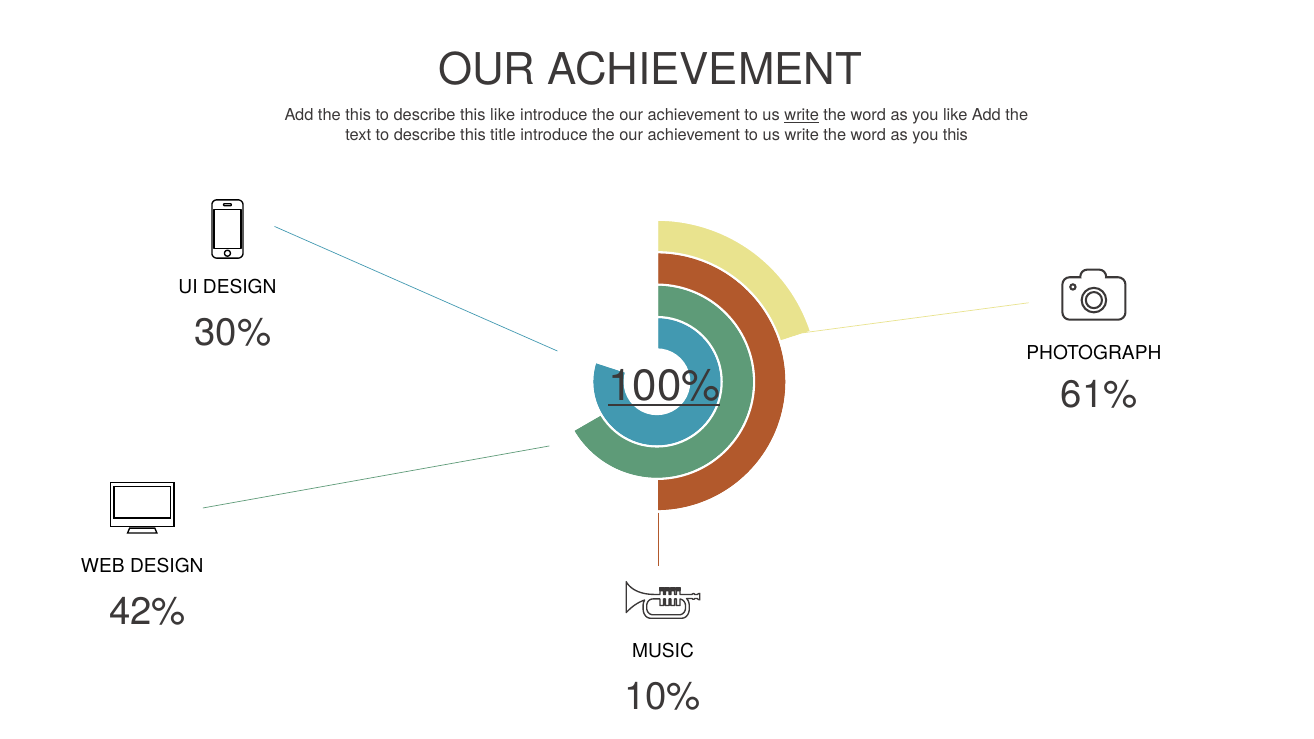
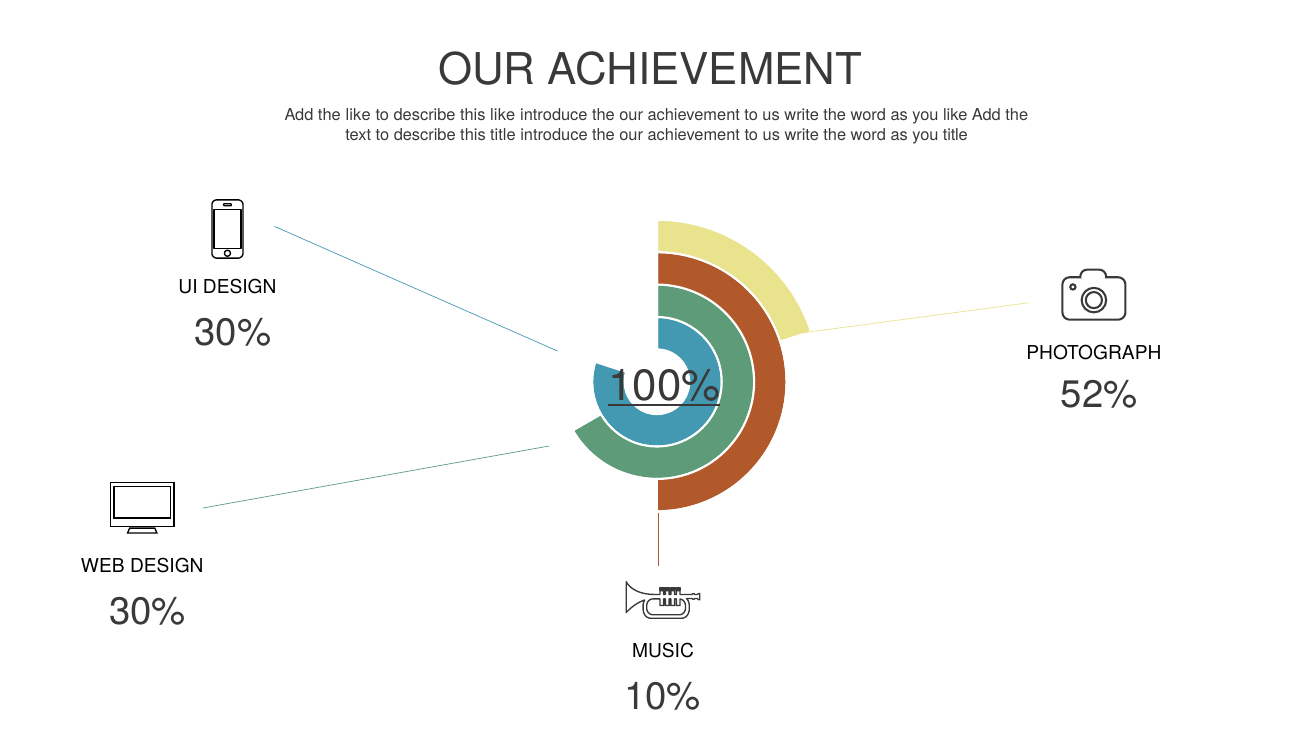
the this: this -> like
write at (802, 115) underline: present -> none
you this: this -> title
61%: 61% -> 52%
42% at (148, 612): 42% -> 30%
